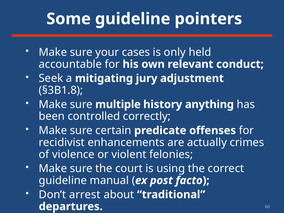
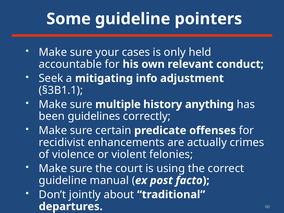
jury: jury -> info
§3B1.8: §3B1.8 -> §3B1.1
controlled: controlled -> guidelines
arrest: arrest -> jointly
